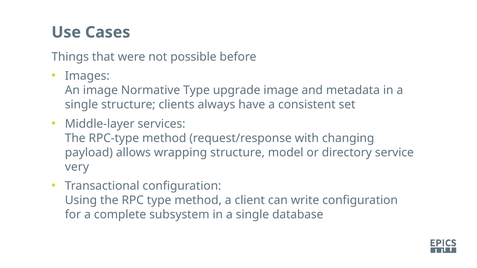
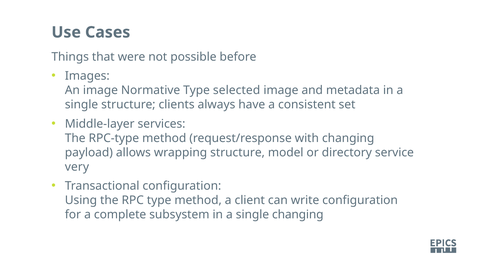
upgrade: upgrade -> selected
single database: database -> changing
